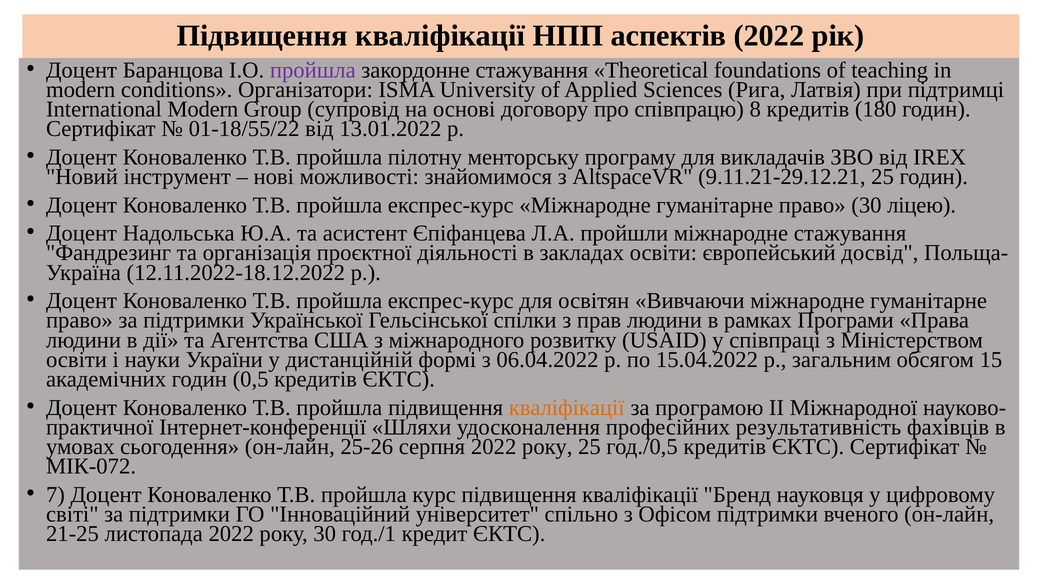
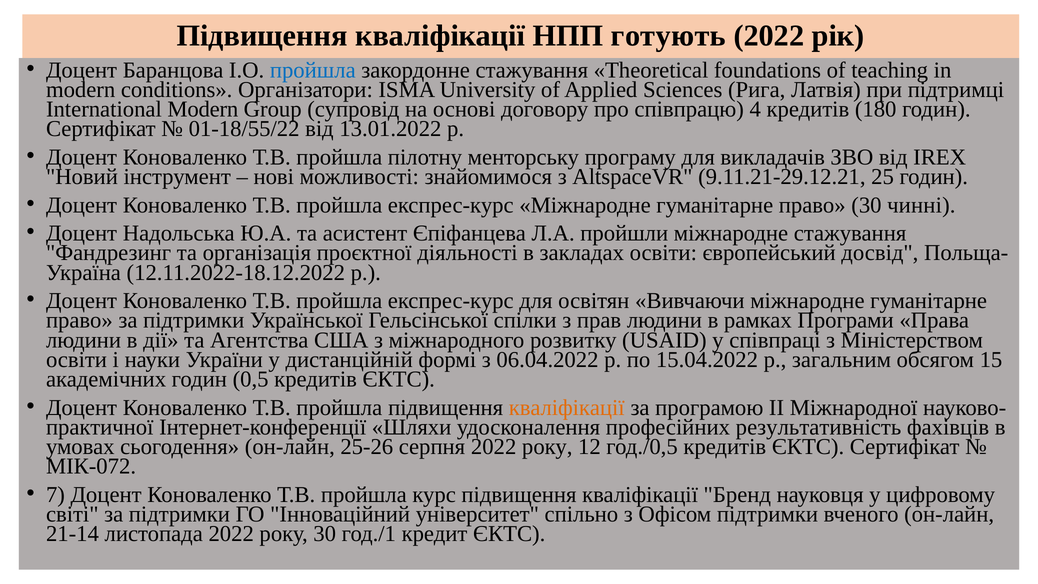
аспектів: аспектів -> готують
пройшла at (313, 70) colour: purple -> blue
8: 8 -> 4
ліцею: ліцею -> чинні
року 25: 25 -> 12
21-25: 21-25 -> 21-14
